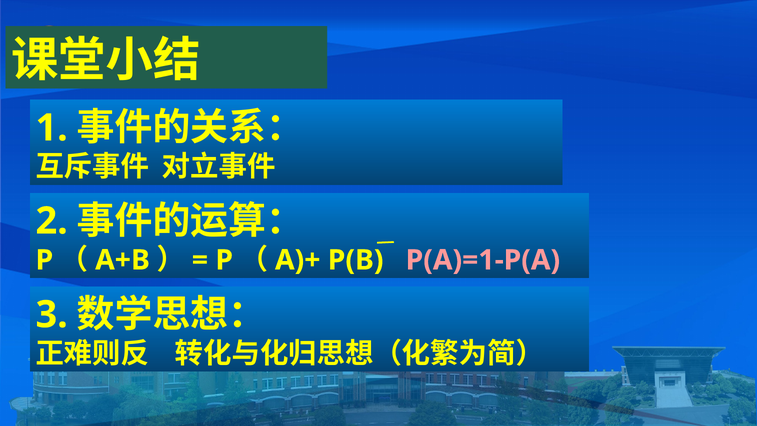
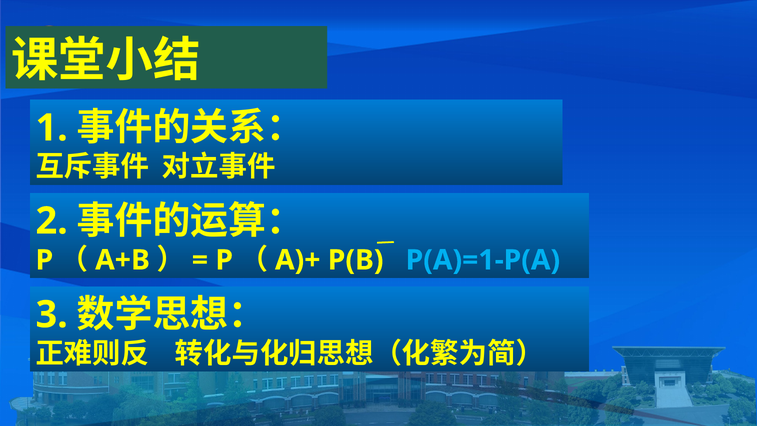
P(A)=1-P(A colour: pink -> light blue
